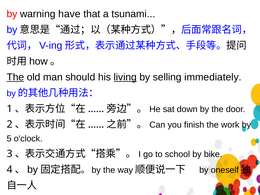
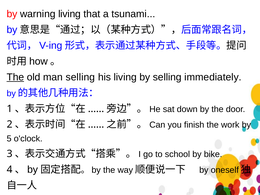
warning have: have -> living
man should: should -> selling
living at (125, 77) underline: present -> none
